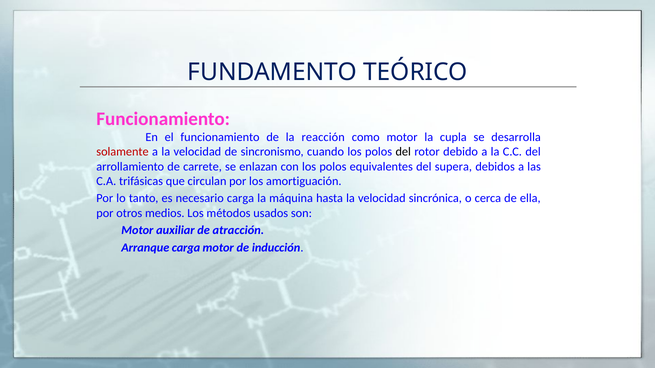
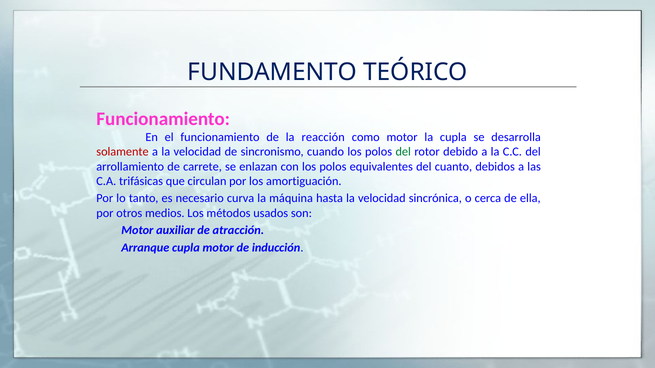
del at (403, 152) colour: black -> green
supera: supera -> cuanto
necesario carga: carga -> curva
Arranque carga: carga -> cupla
